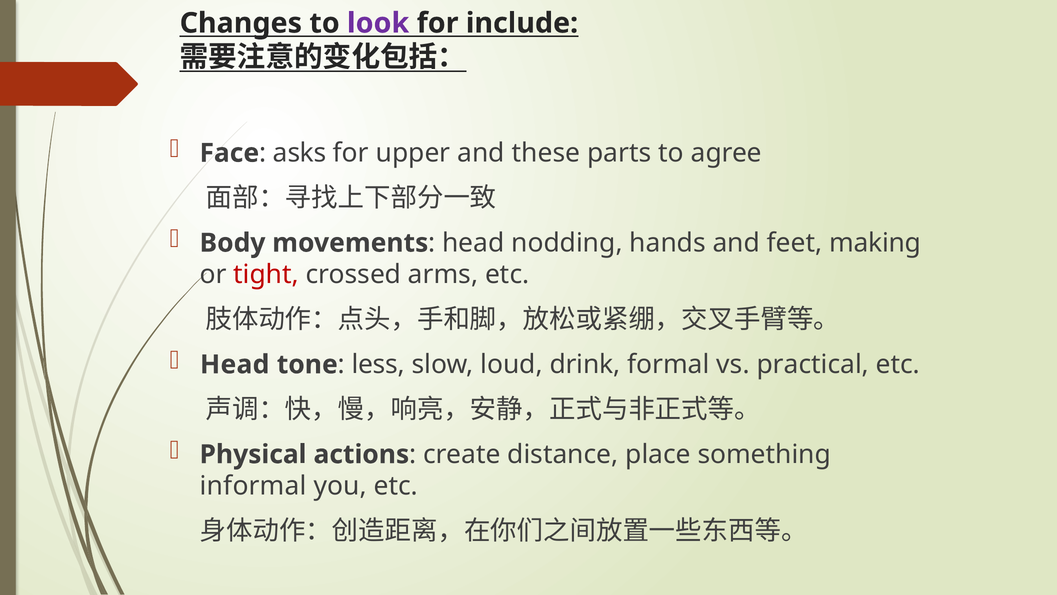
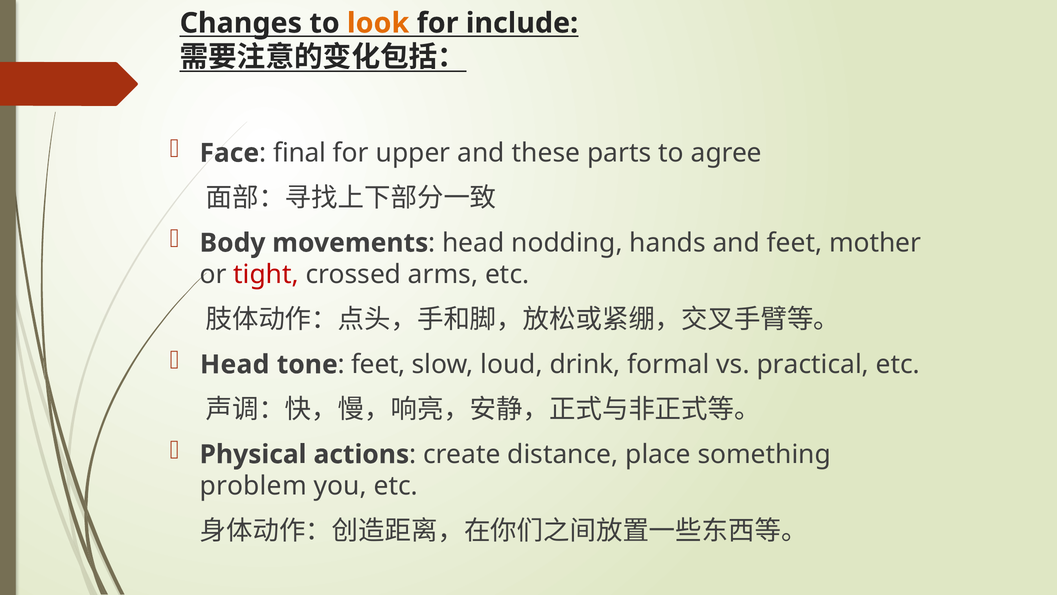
look colour: purple -> orange
asks: asks -> final
making: making -> mother
less at (378, 364): less -> feet
informal: informal -> problem
